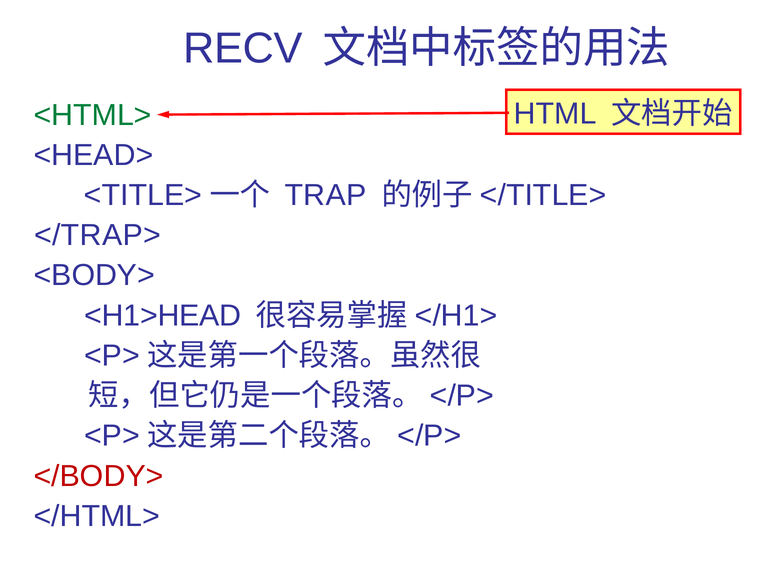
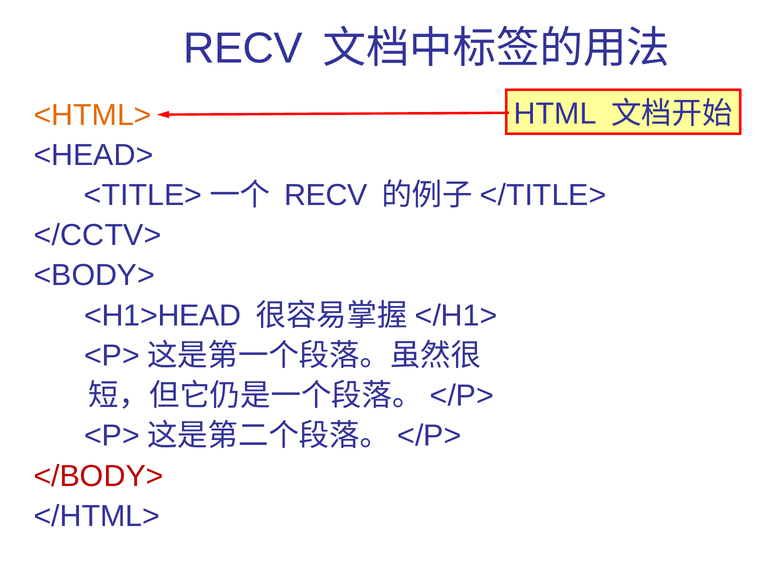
<HTML> colour: green -> orange
TRAP at (326, 195): TRAP -> RECV
</TRAP>: </TRAP> -> </CCTV>
